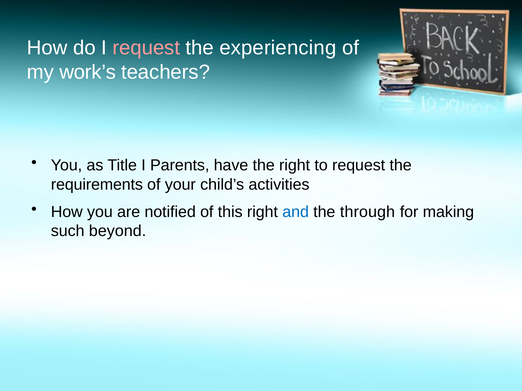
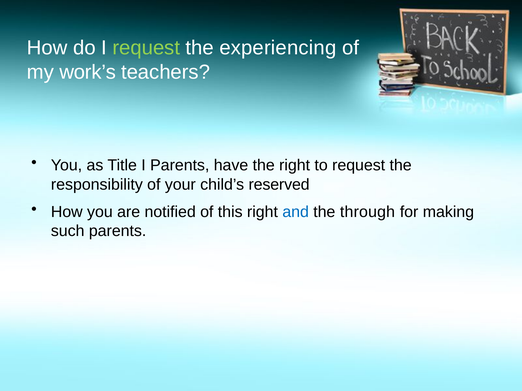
request at (146, 48) colour: pink -> light green
requirements: requirements -> responsibility
activities: activities -> reserved
such beyond: beyond -> parents
